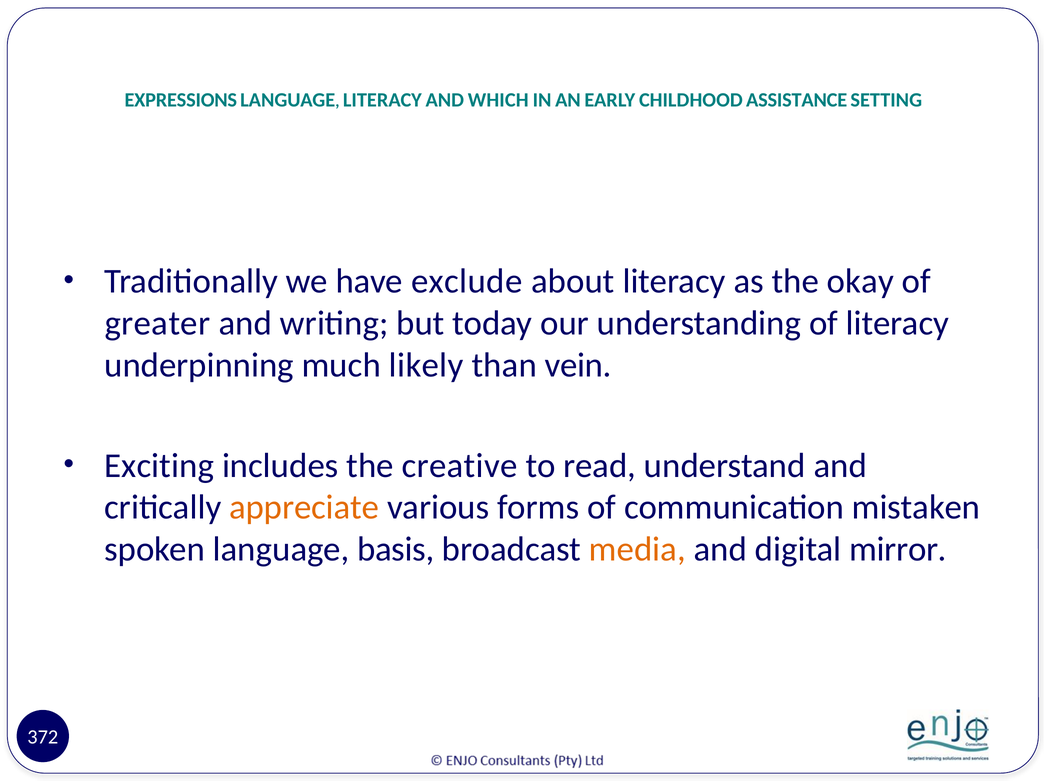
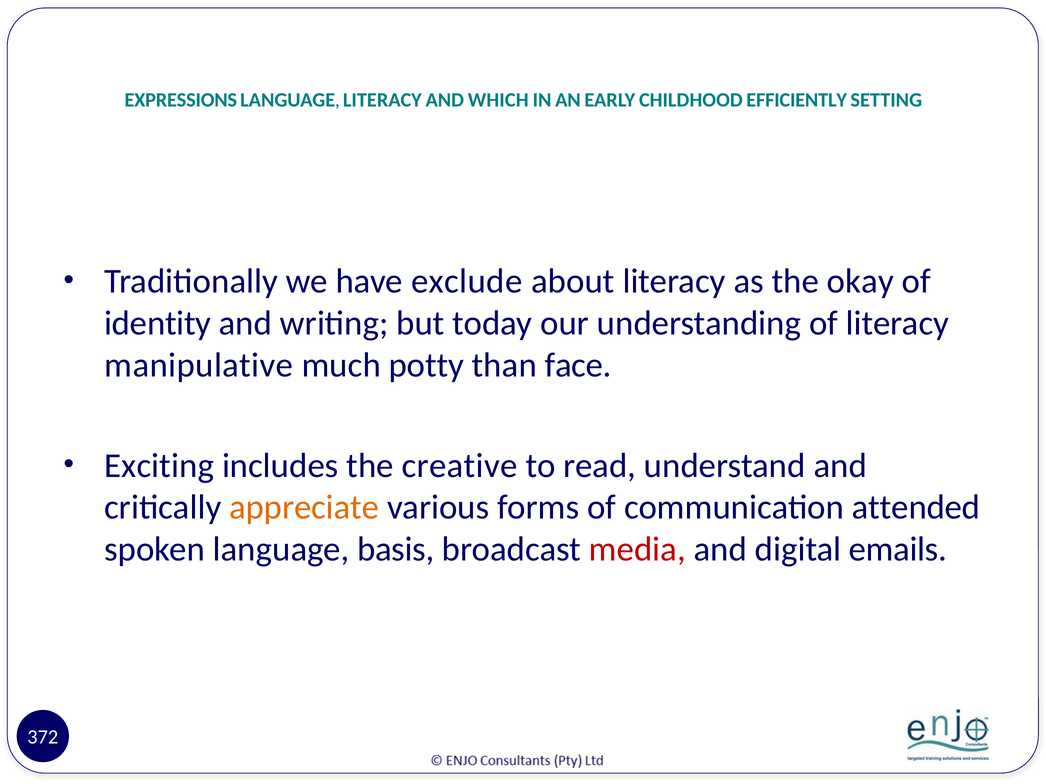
ASSISTANCE: ASSISTANCE -> EFFICIENTLY
greater: greater -> identity
underpinning: underpinning -> manipulative
likely: likely -> potty
vein: vein -> face
mistaken: mistaken -> attended
media colour: orange -> red
mirror: mirror -> emails
